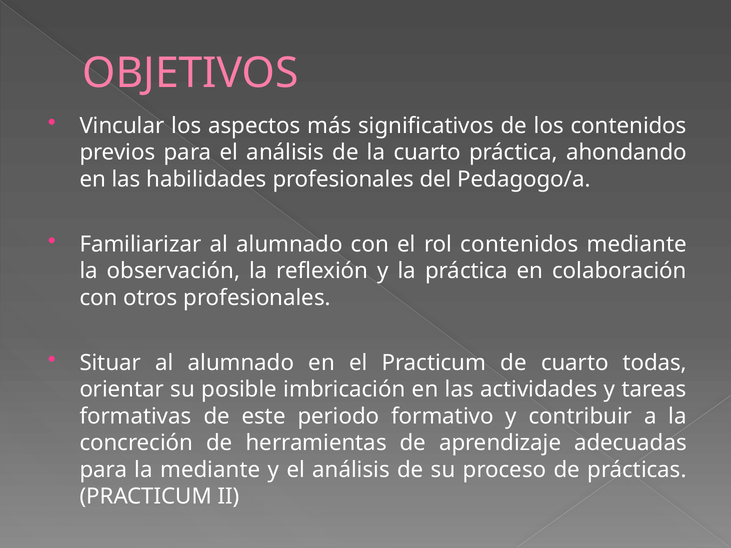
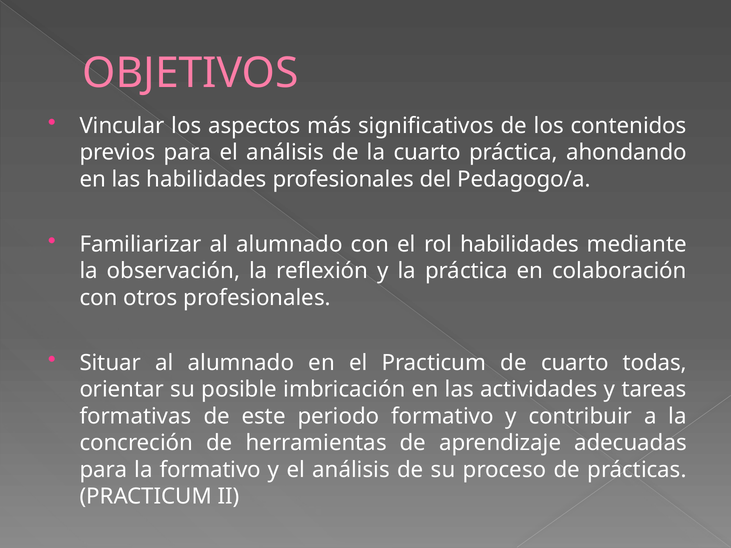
rol contenidos: contenidos -> habilidades
la mediante: mediante -> formativo
